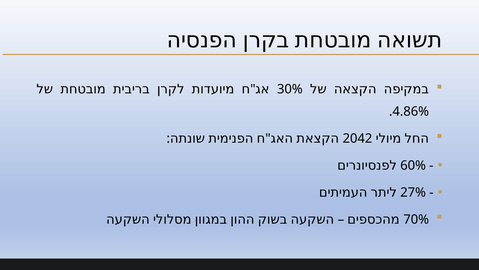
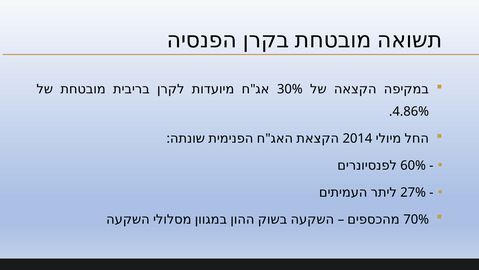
2042: 2042 -> 2014
